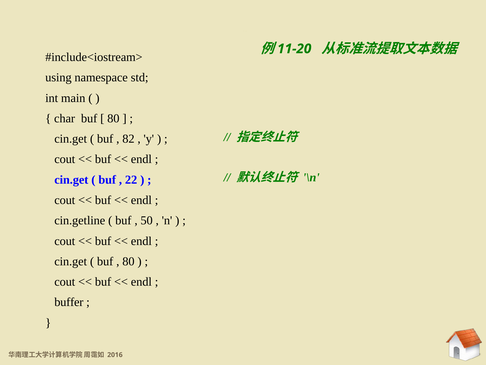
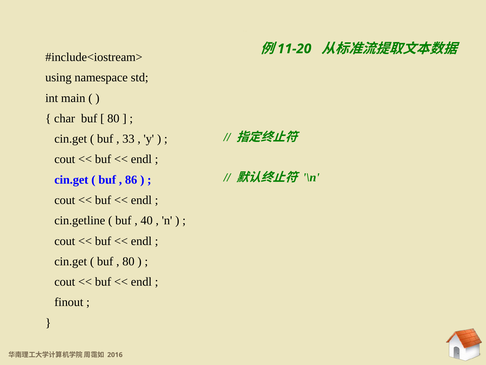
82: 82 -> 33
22: 22 -> 86
50: 50 -> 40
buffer: buffer -> finout
